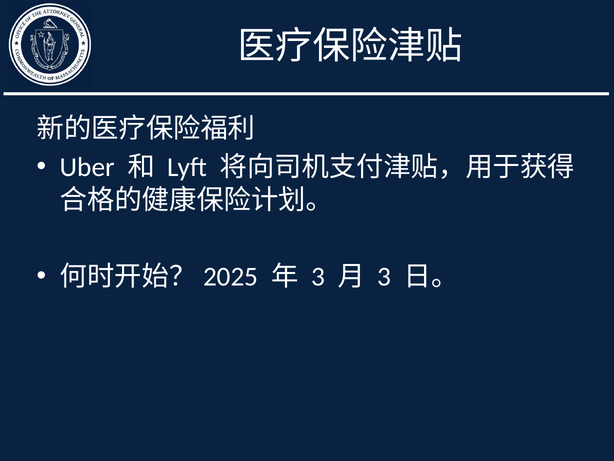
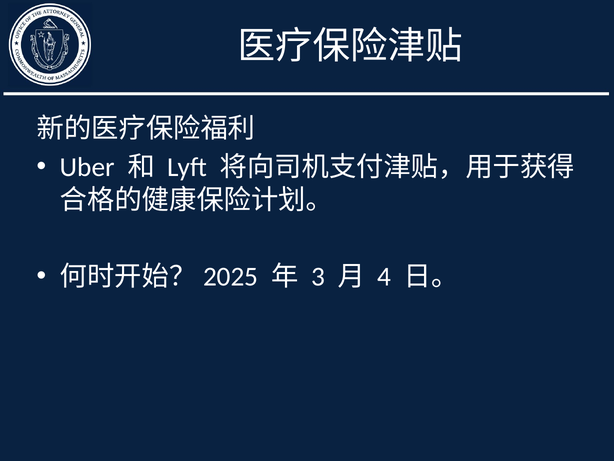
3 at (384, 276): 3 -> 4
